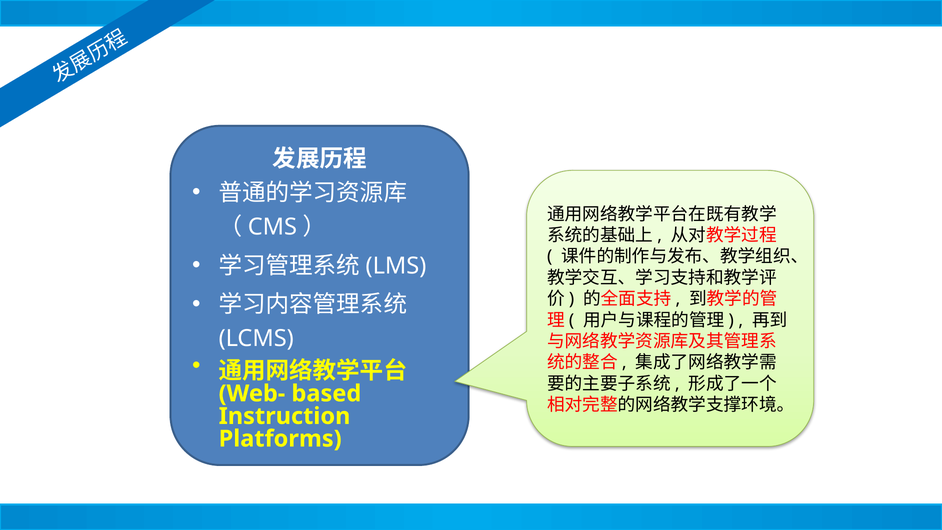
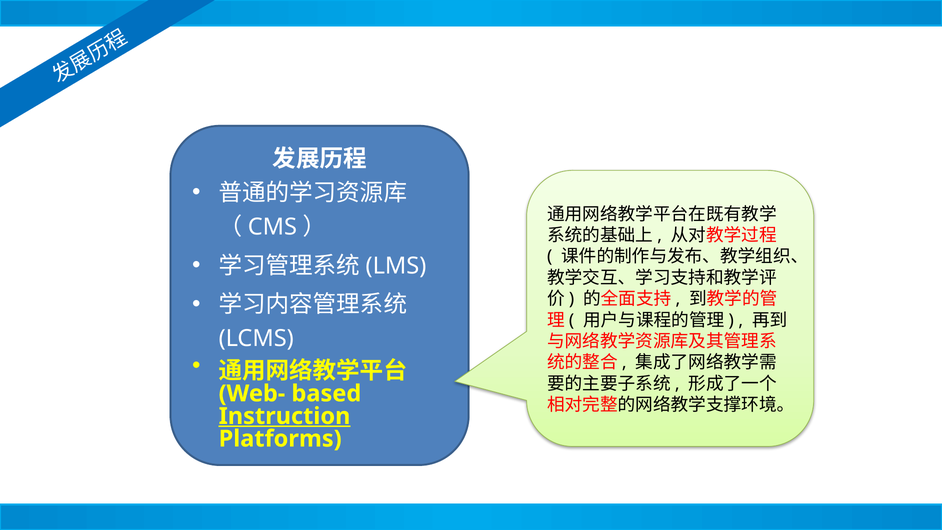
Instruction underline: none -> present
